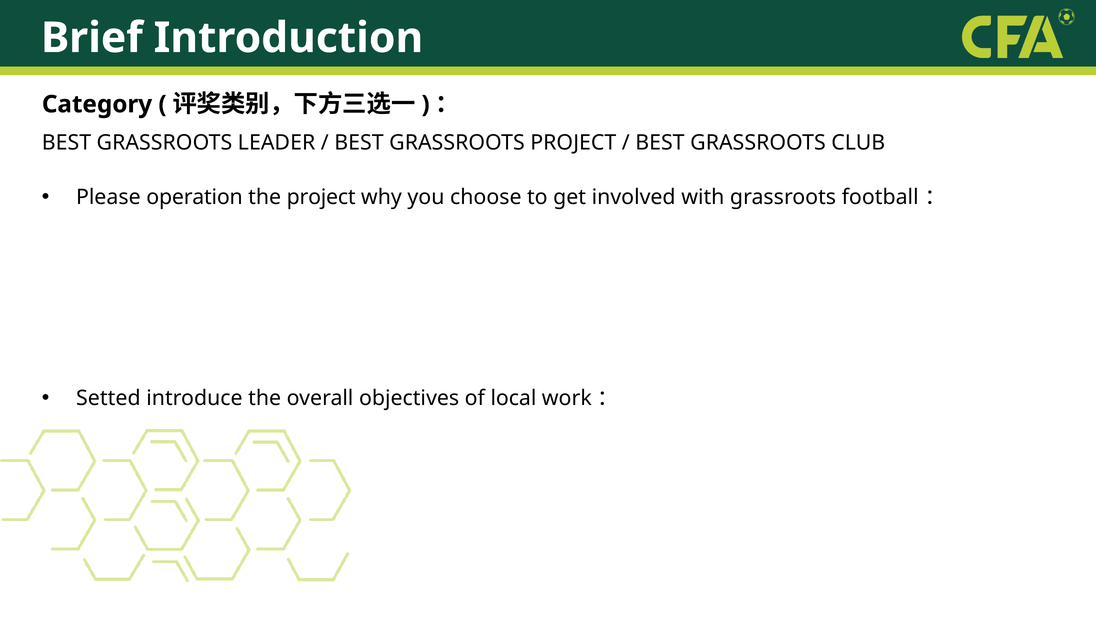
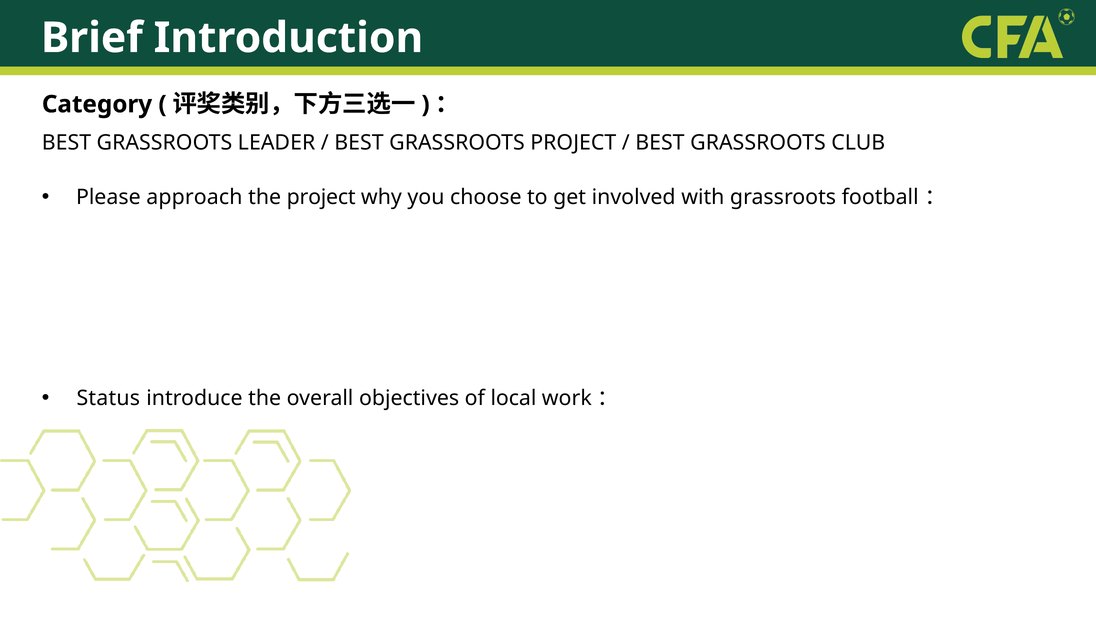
operation: operation -> approach
Setted: Setted -> Status
